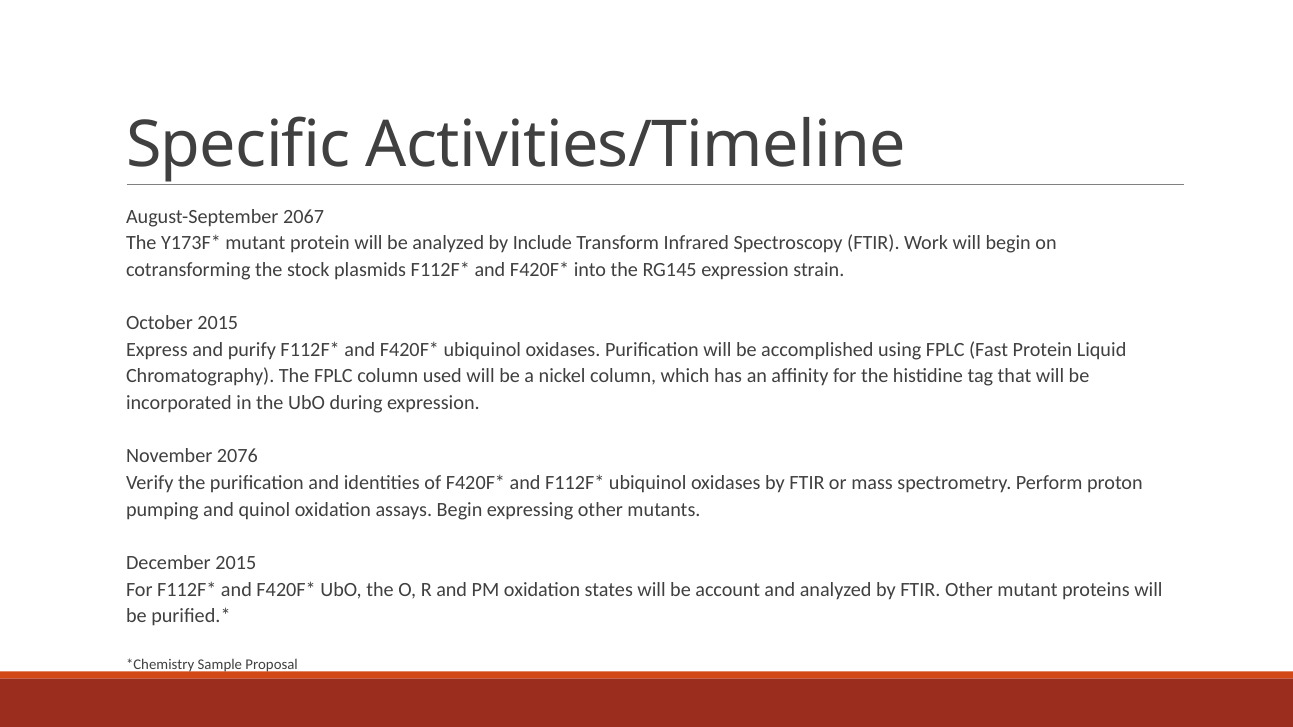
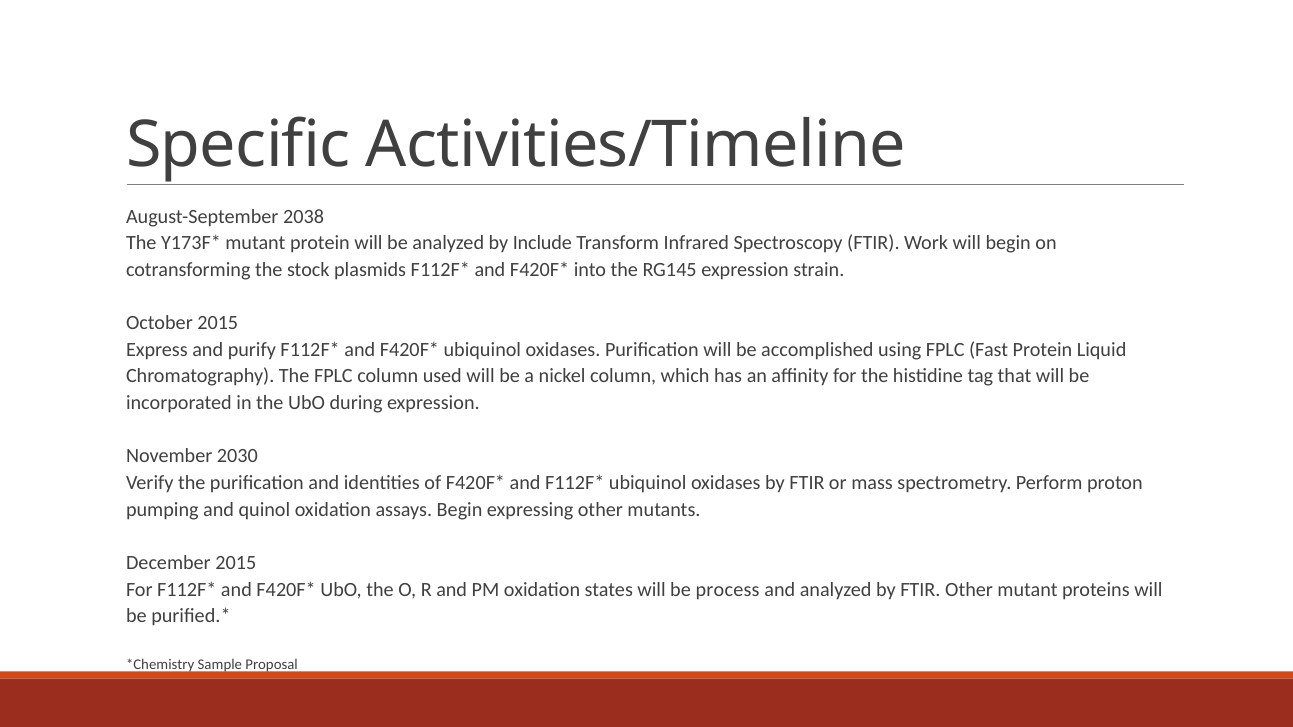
2067: 2067 -> 2038
2076: 2076 -> 2030
account: account -> process
